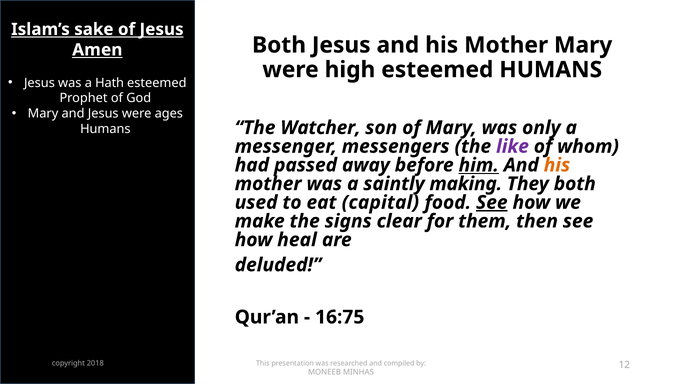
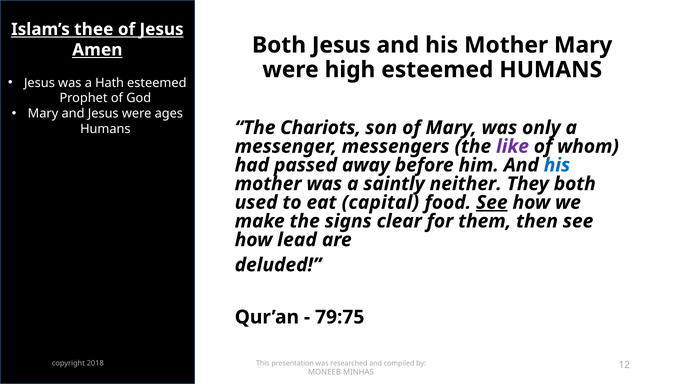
sake: sake -> thee
Watcher: Watcher -> Chariots
him underline: present -> none
his at (557, 165) colour: orange -> blue
making: making -> neither
heal: heal -> lead
16:75: 16:75 -> 79:75
